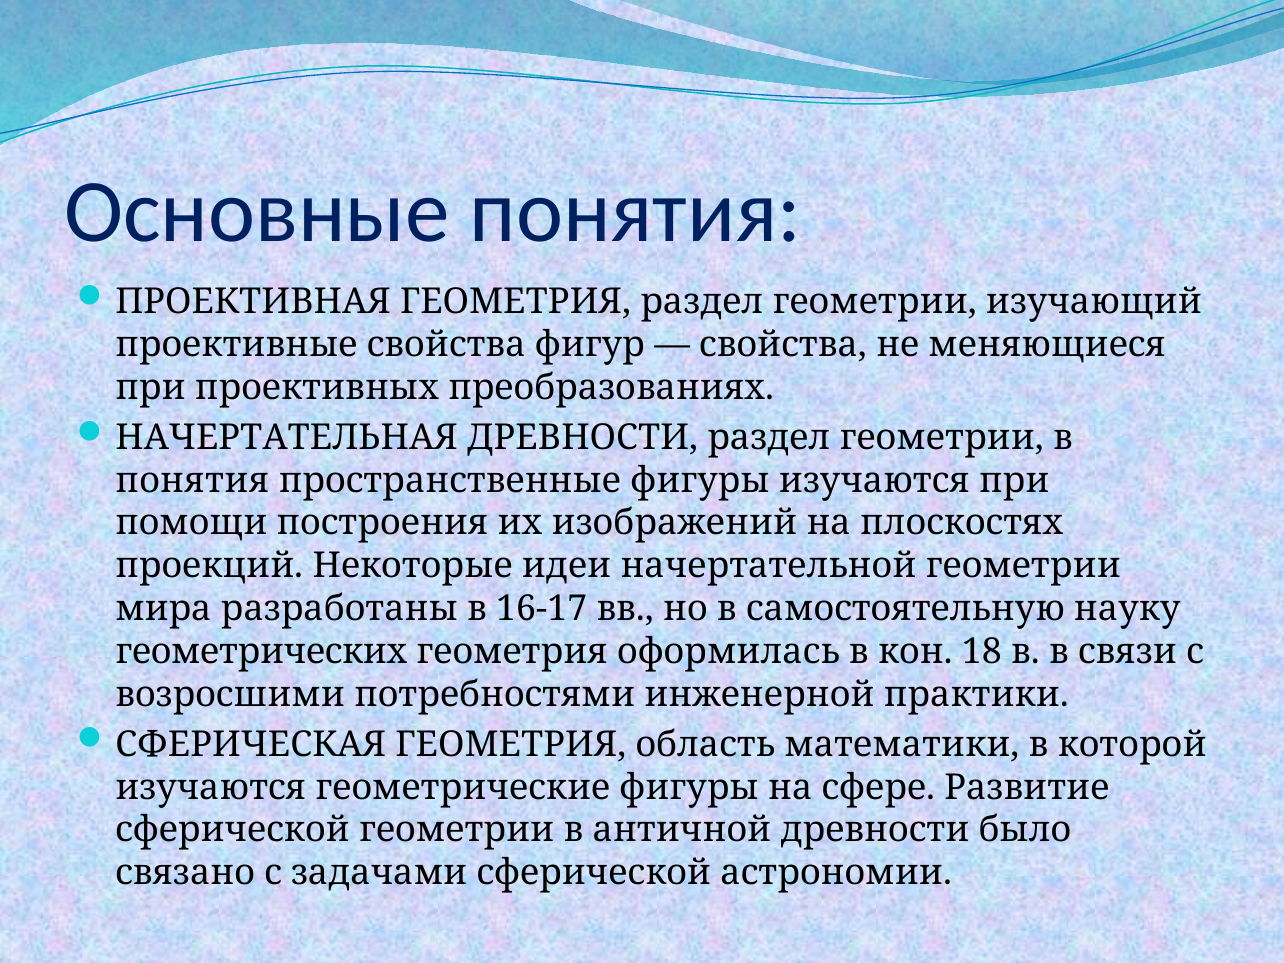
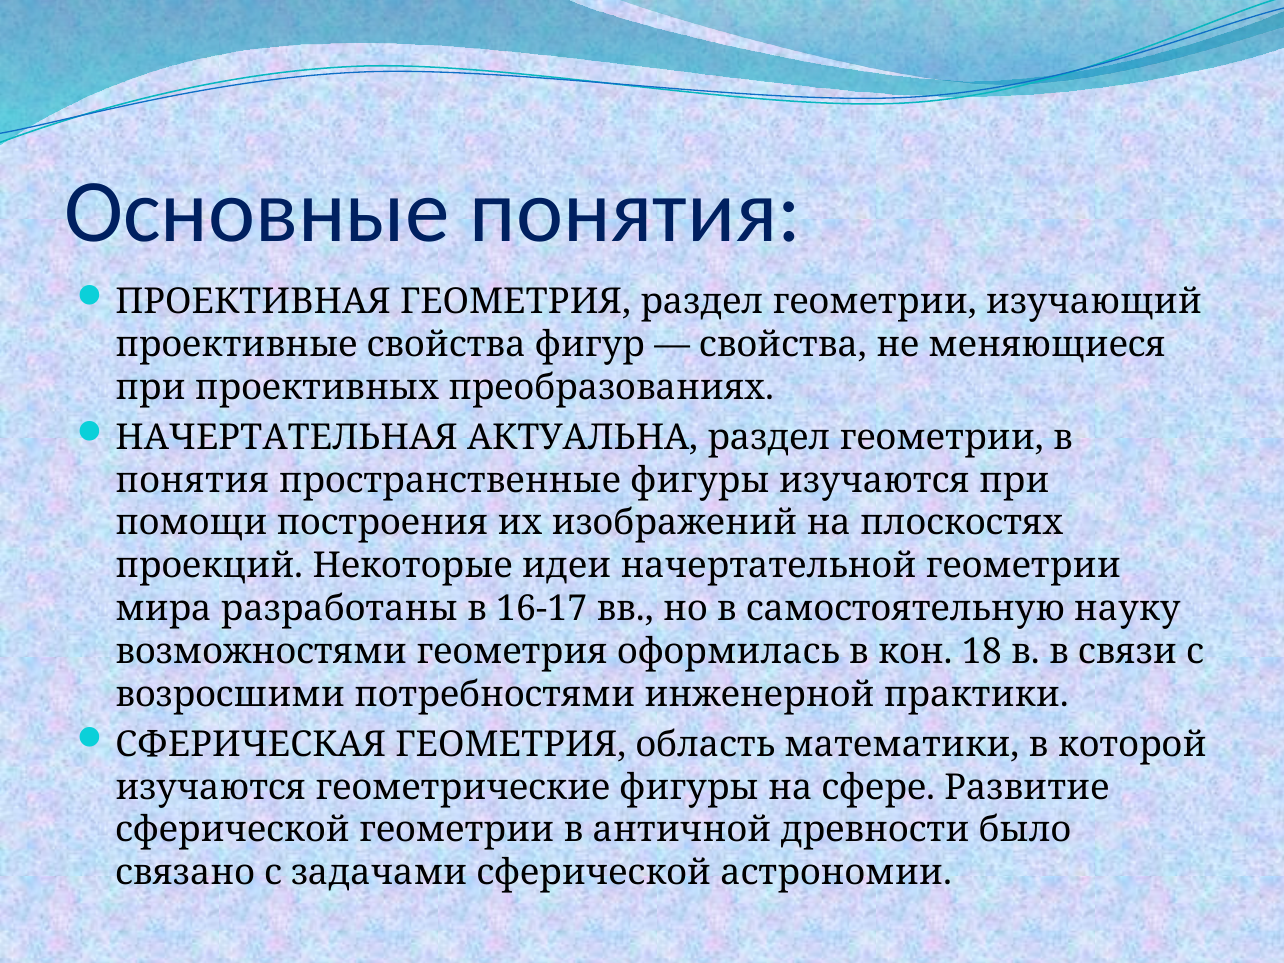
НАЧЕРТАТЕЛЬНАЯ ДРЕВНОСТИ: ДРЕВНОСТИ -> АКТУАЛЬНА
геометрических: геометрических -> возможностями
